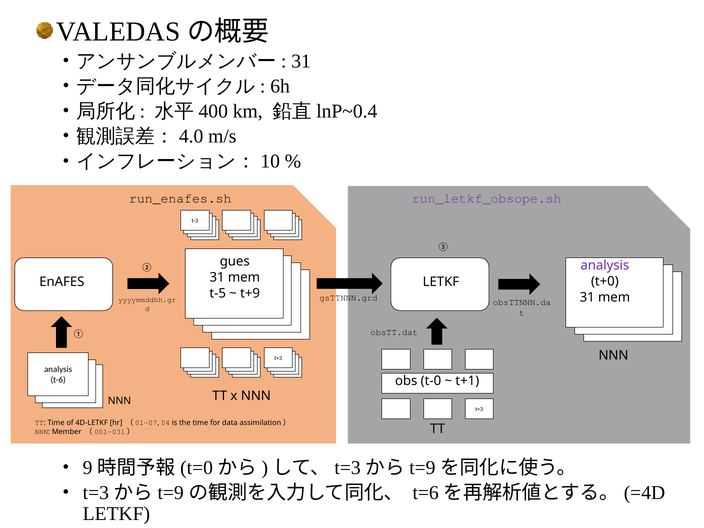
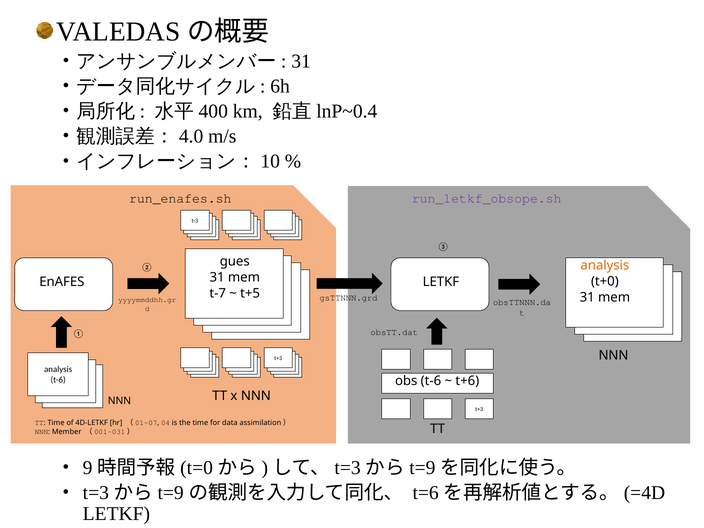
analysis at (605, 266) colour: purple -> orange
t-5: t-5 -> t-7
t+9: t+9 -> t+5
obs t-0: t-0 -> t-6
t+1: t+1 -> t+6
